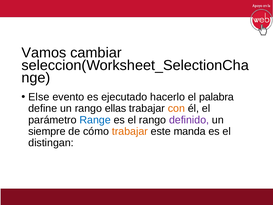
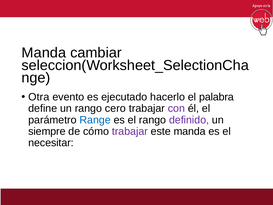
Vamos at (44, 53): Vamos -> Manda
Else: Else -> Otra
ellas: ellas -> cero
con colour: orange -> purple
trabajar at (130, 131) colour: orange -> purple
distingan: distingan -> necesitar
